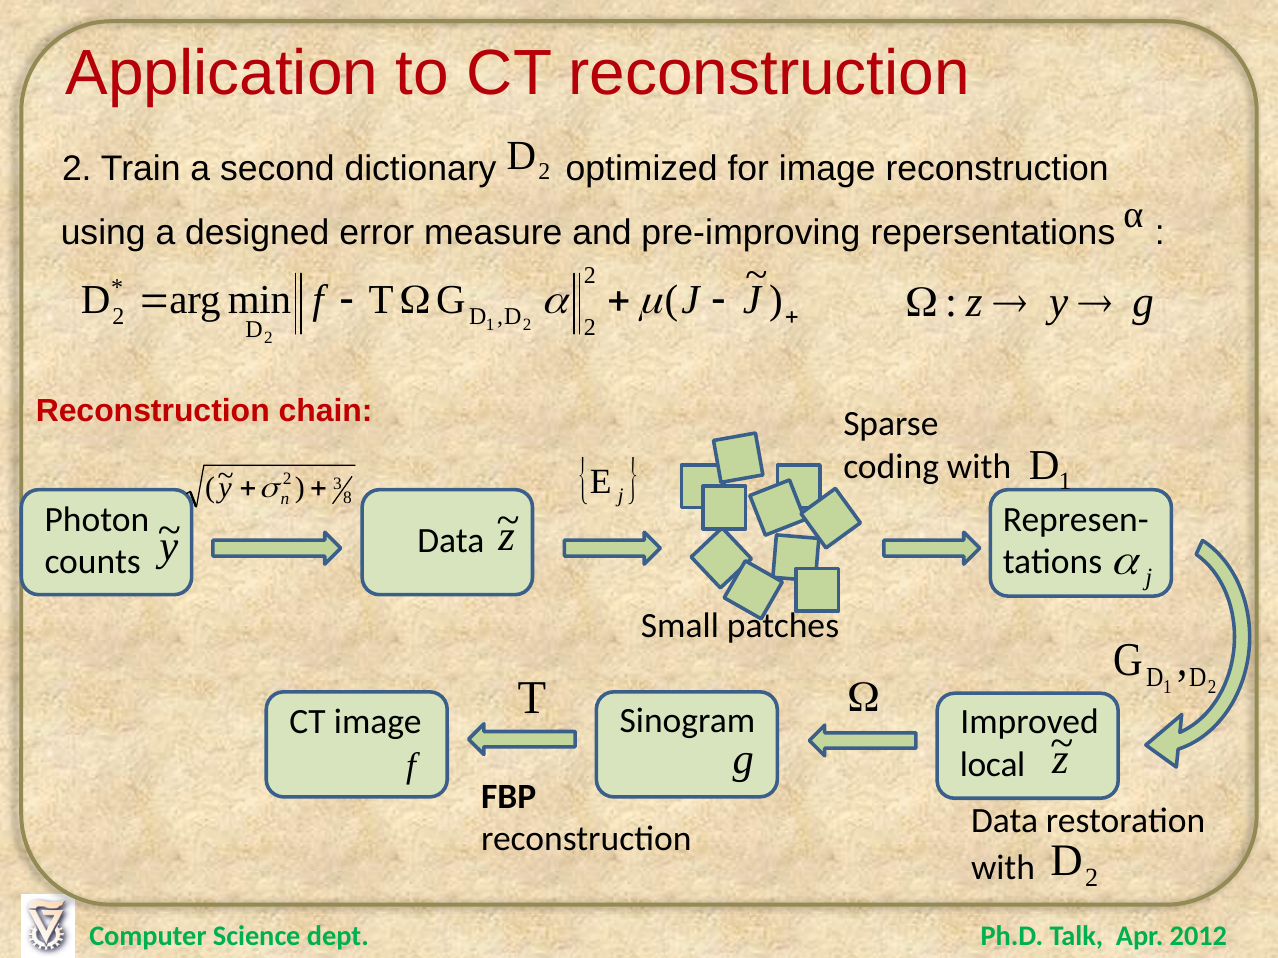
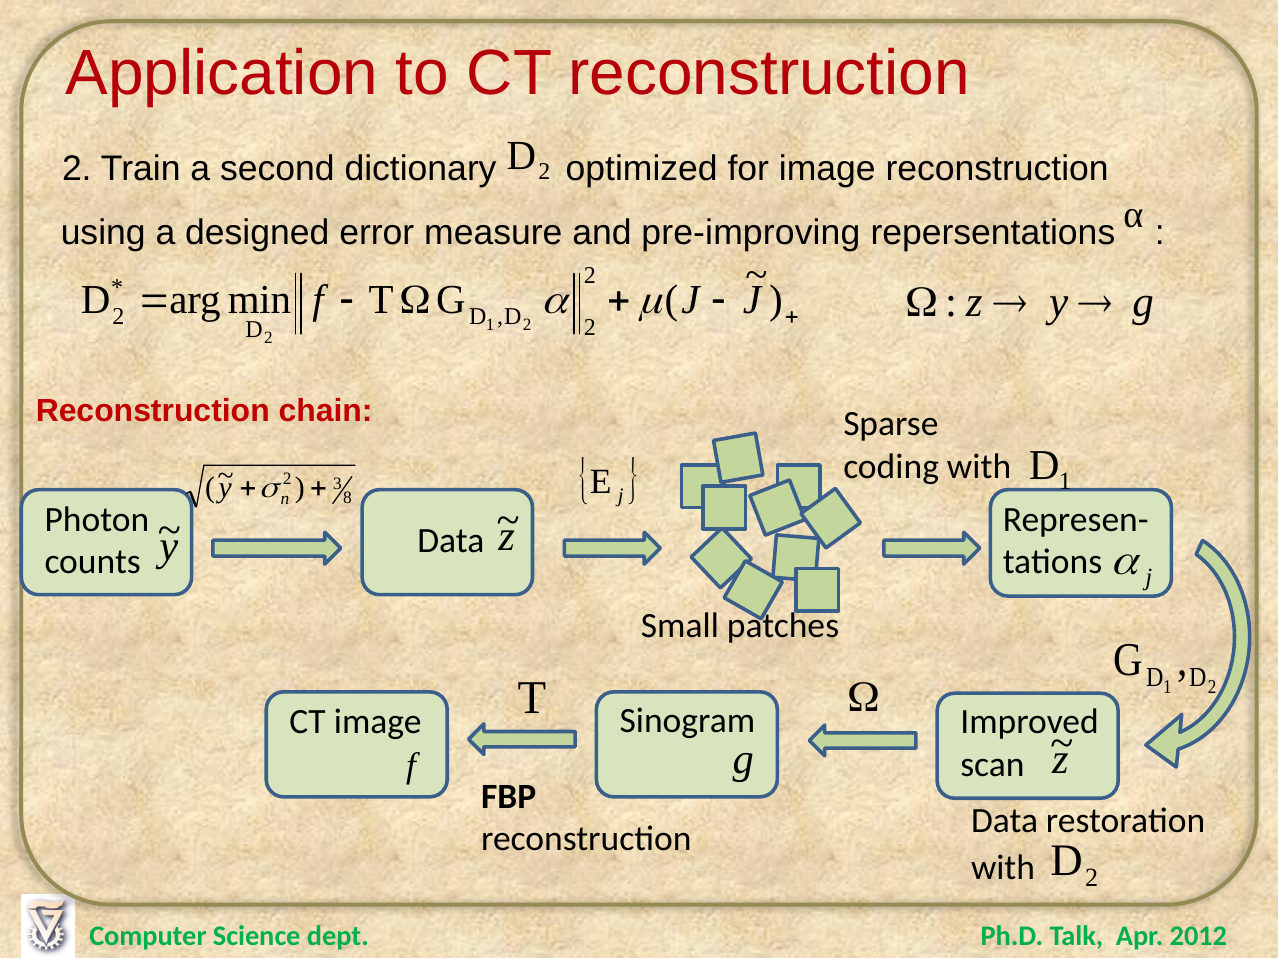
local: local -> scan
